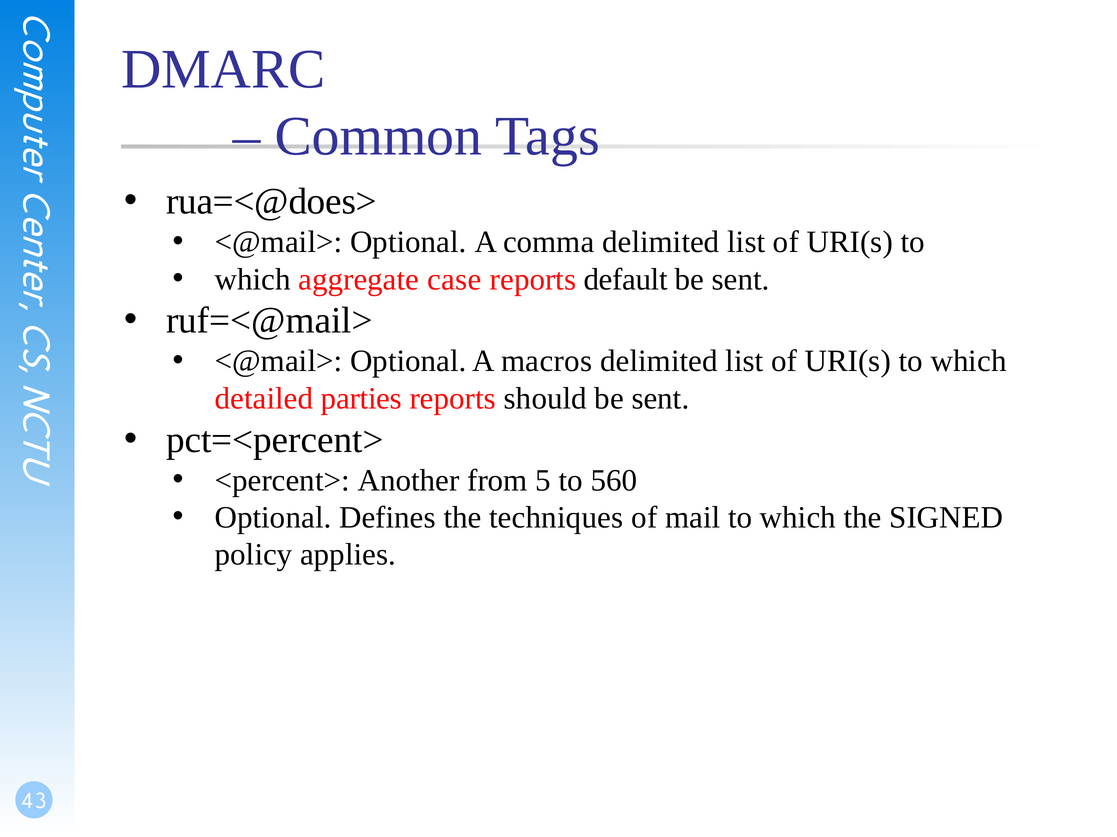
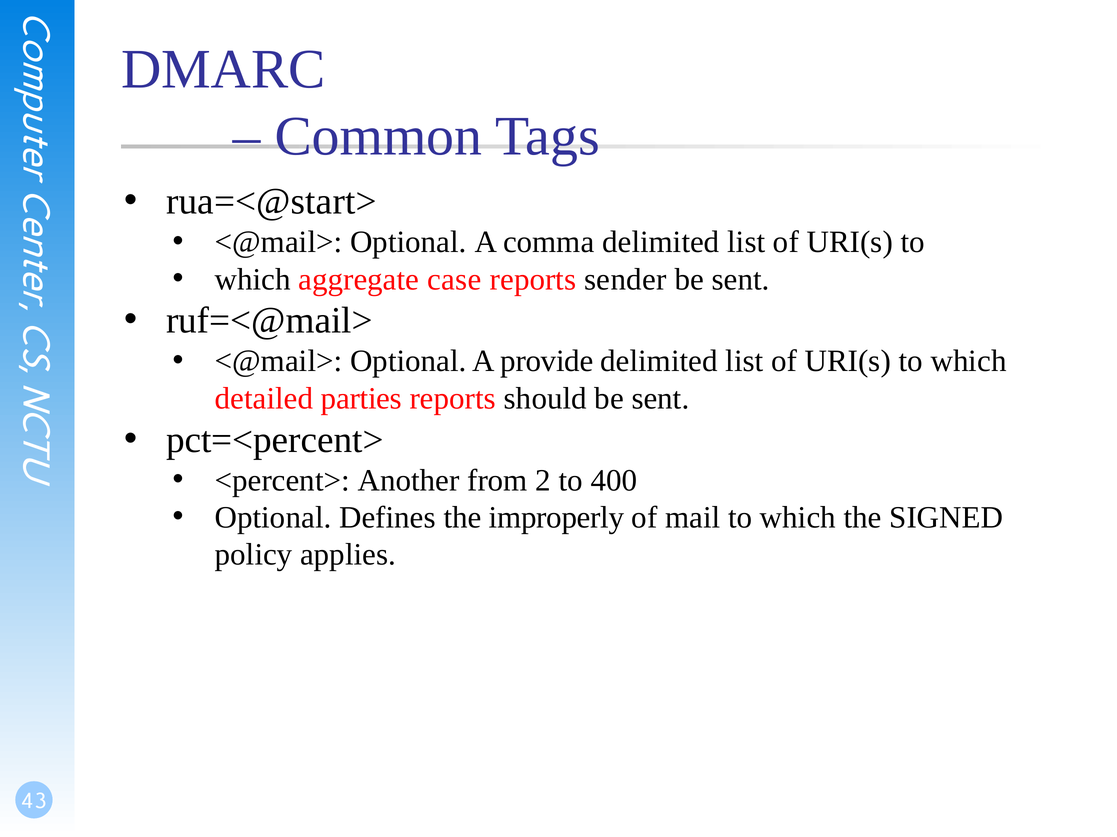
rua=<@does>: rua=<@does> -> rua=<@start>
default: default -> sender
macros: macros -> provide
5: 5 -> 2
560: 560 -> 400
techniques: techniques -> improperly
